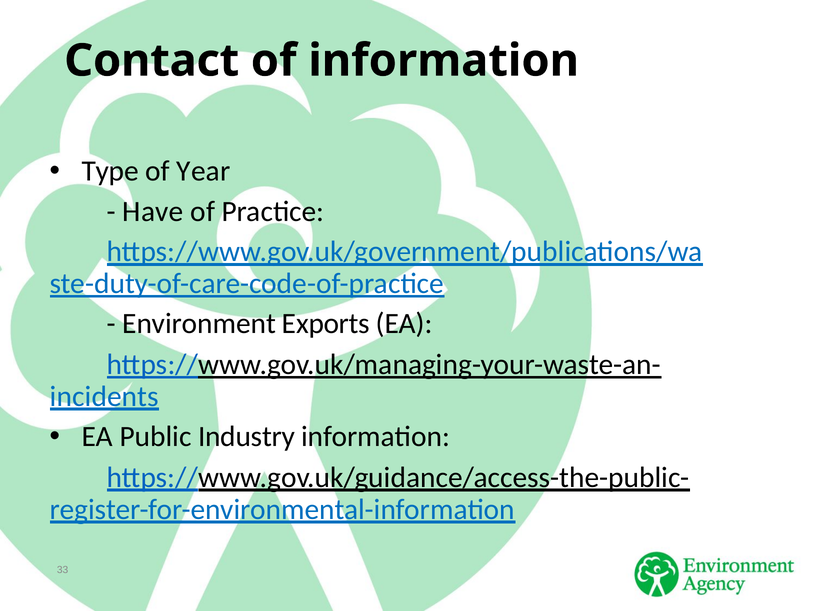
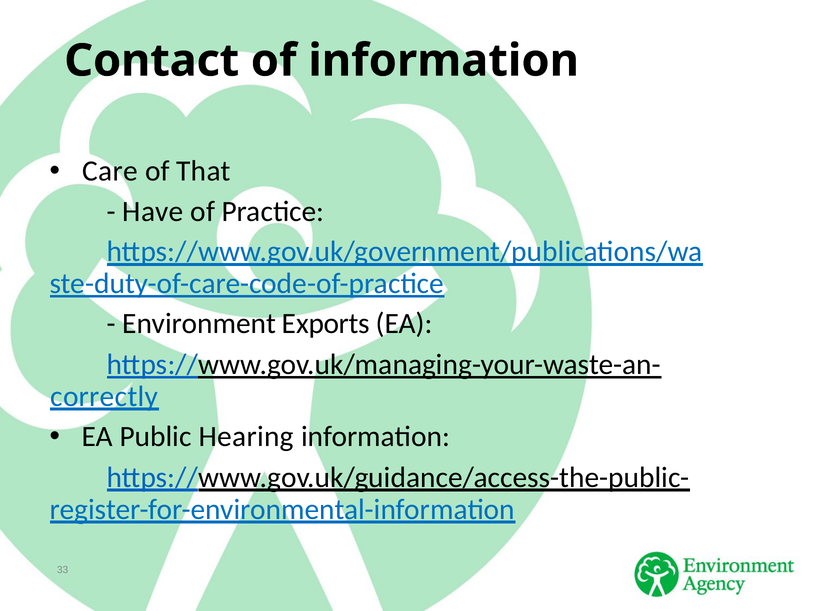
Type: Type -> Care
Year: Year -> That
incidents: incidents -> correctly
Industry: Industry -> Hearing
